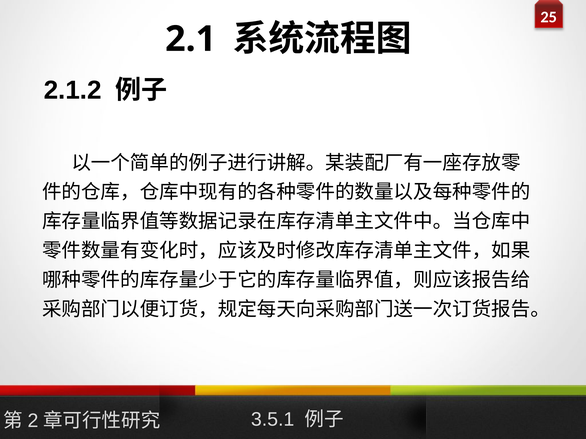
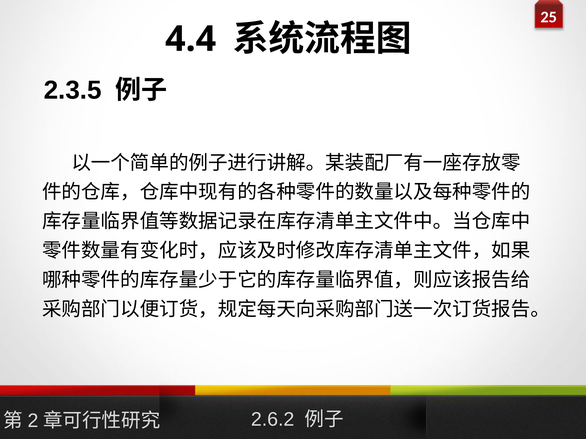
2.1: 2.1 -> 4.4
2.1.2: 2.1.2 -> 2.3.5
3.5.1: 3.5.1 -> 2.6.2
